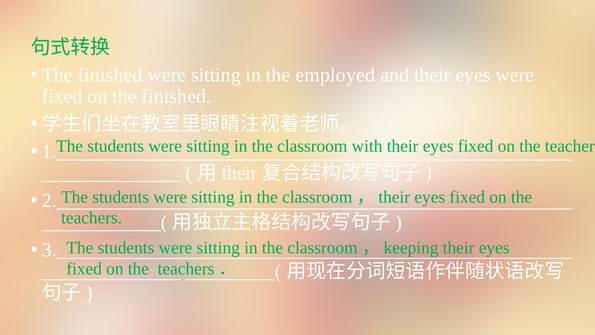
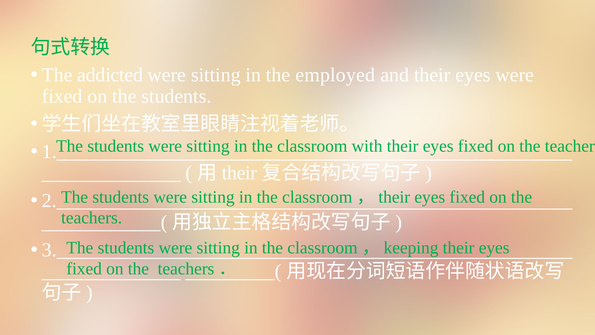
finished at (110, 75): finished -> addicted
on the finished: finished -> students
